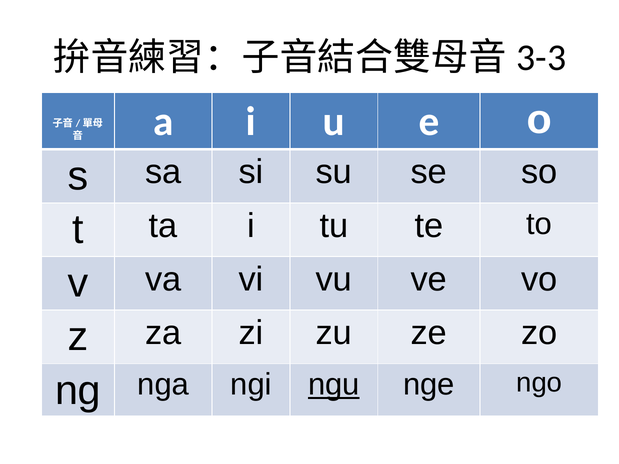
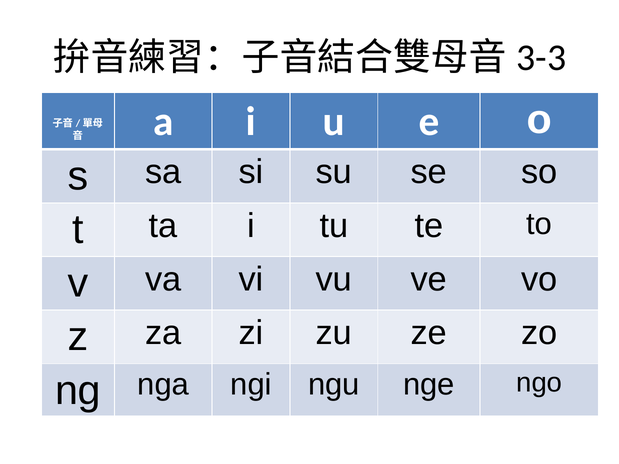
ngu underline: present -> none
